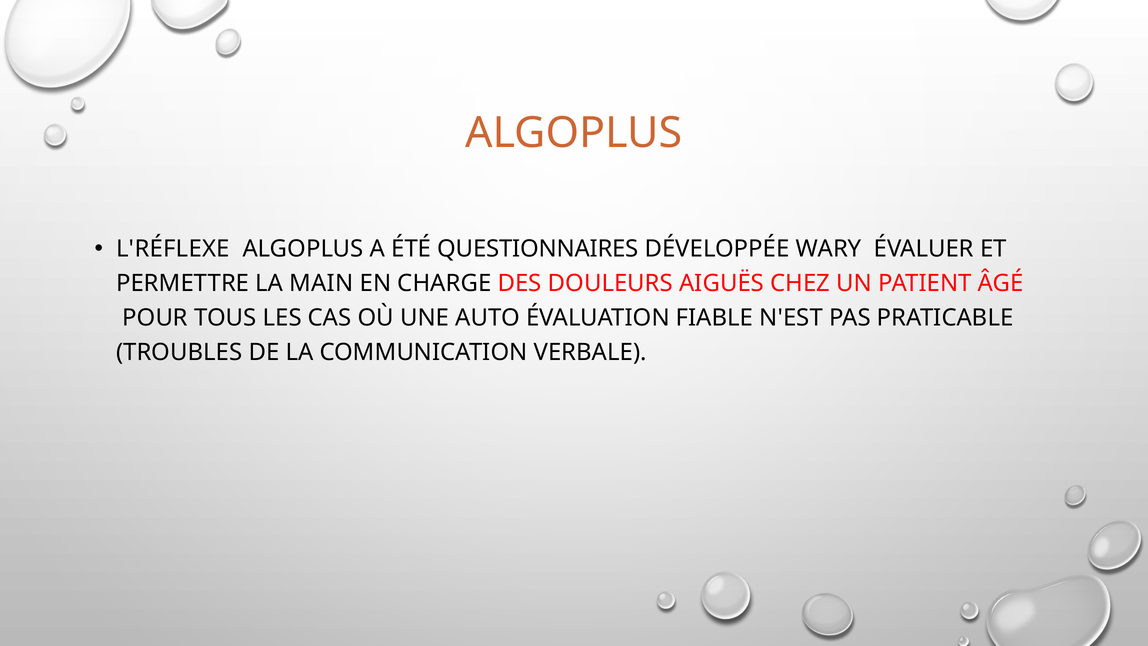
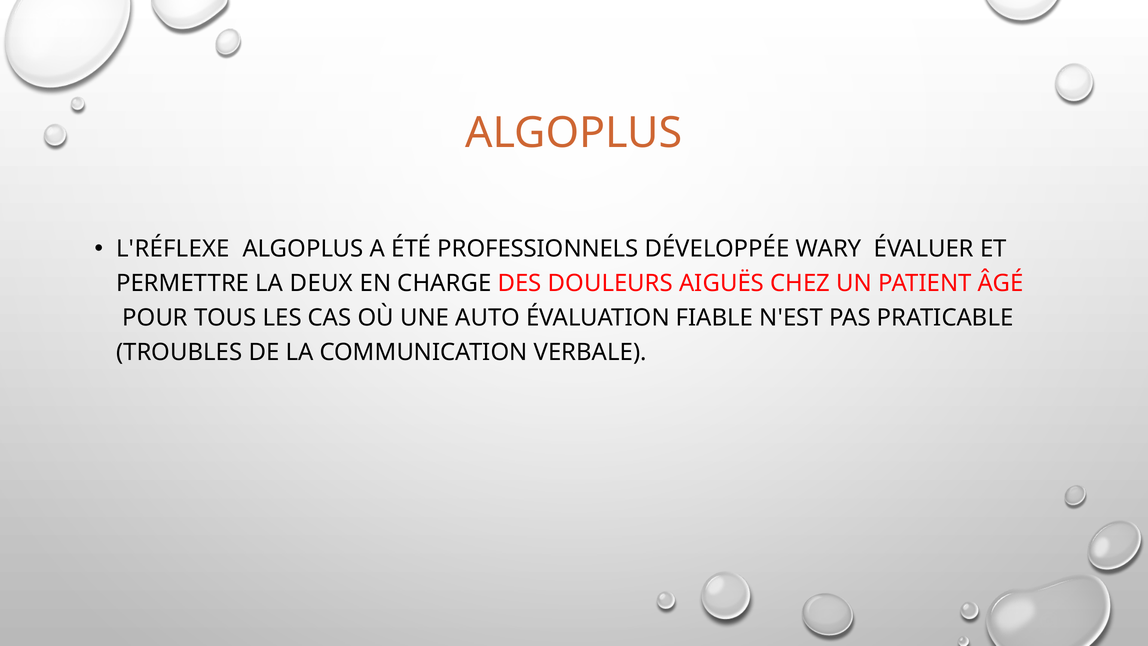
QUESTIONNAIRES: QUESTIONNAIRES -> PROFESSIONNELS
MAIN: MAIN -> DEUX
